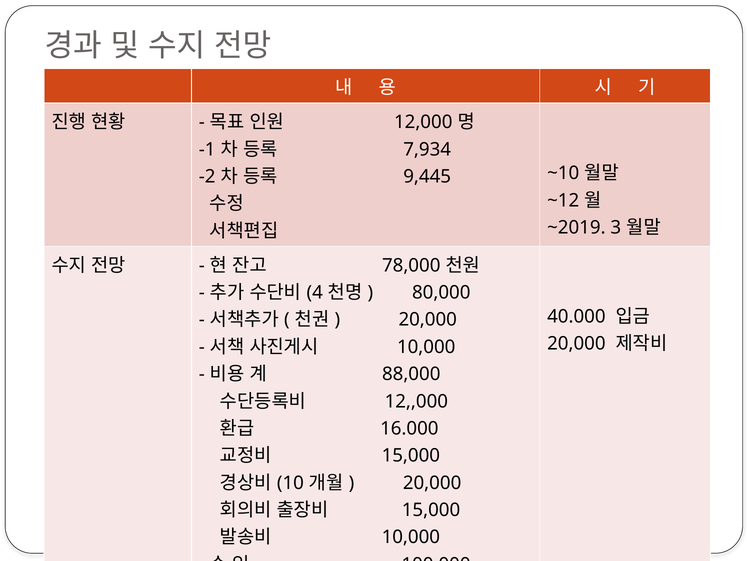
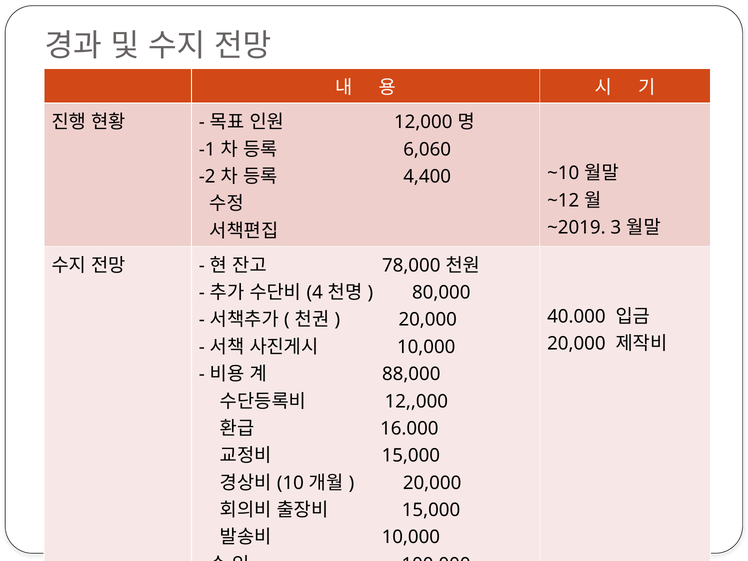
7,934: 7,934 -> 6,060
9,445: 9,445 -> 4,400
